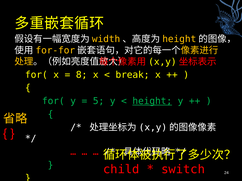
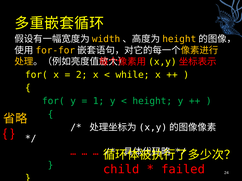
8: 8 -> 2
break: break -> while
5: 5 -> 1
height underline: present -> none
switch: switch -> failed
